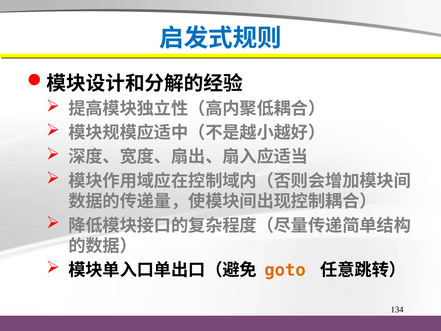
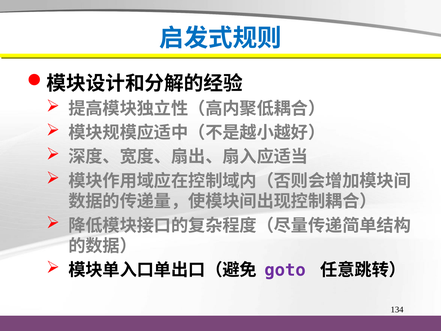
goto colour: orange -> purple
